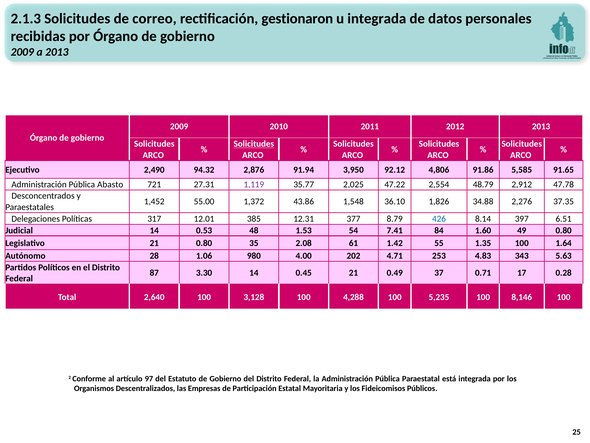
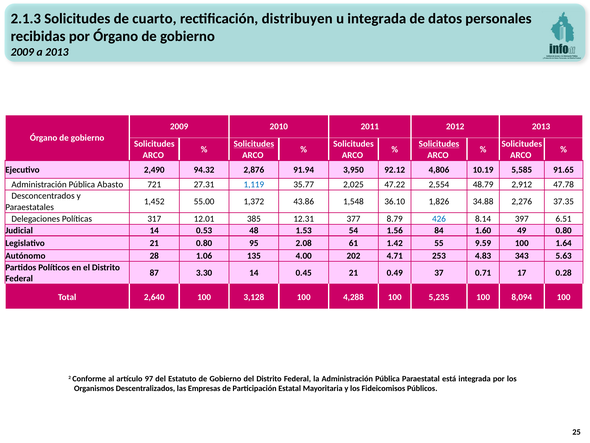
correo: correo -> cuarto
gestionaron: gestionaron -> distribuyen
Solicitudes at (439, 144) underline: none -> present
91.86: 91.86 -> 10.19
1,119 colour: purple -> blue
7.41: 7.41 -> 1.56
35: 35 -> 95
1.35: 1.35 -> 9.59
980: 980 -> 135
8,146: 8,146 -> 8,094
